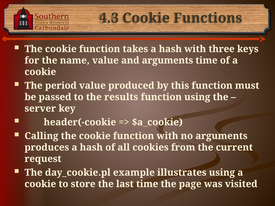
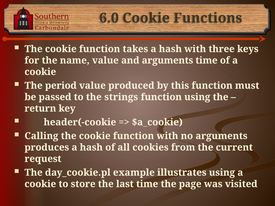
4.3: 4.3 -> 6.0
results: results -> strings
server: server -> return
